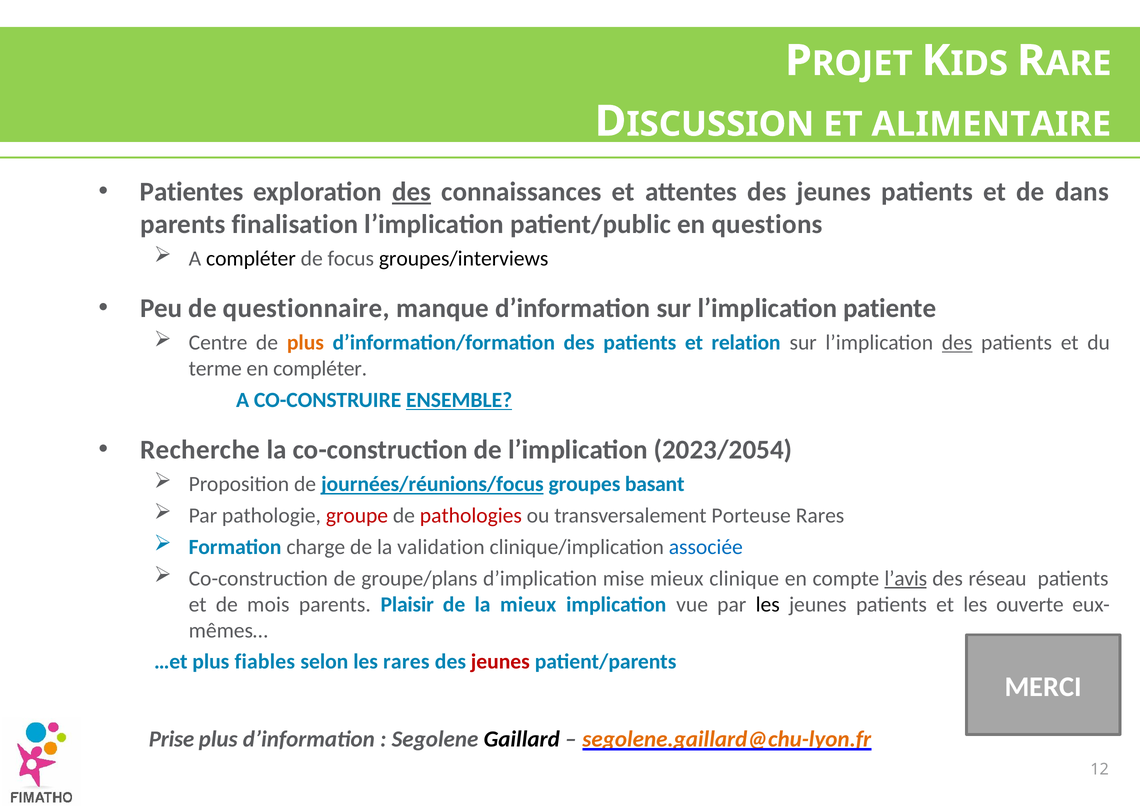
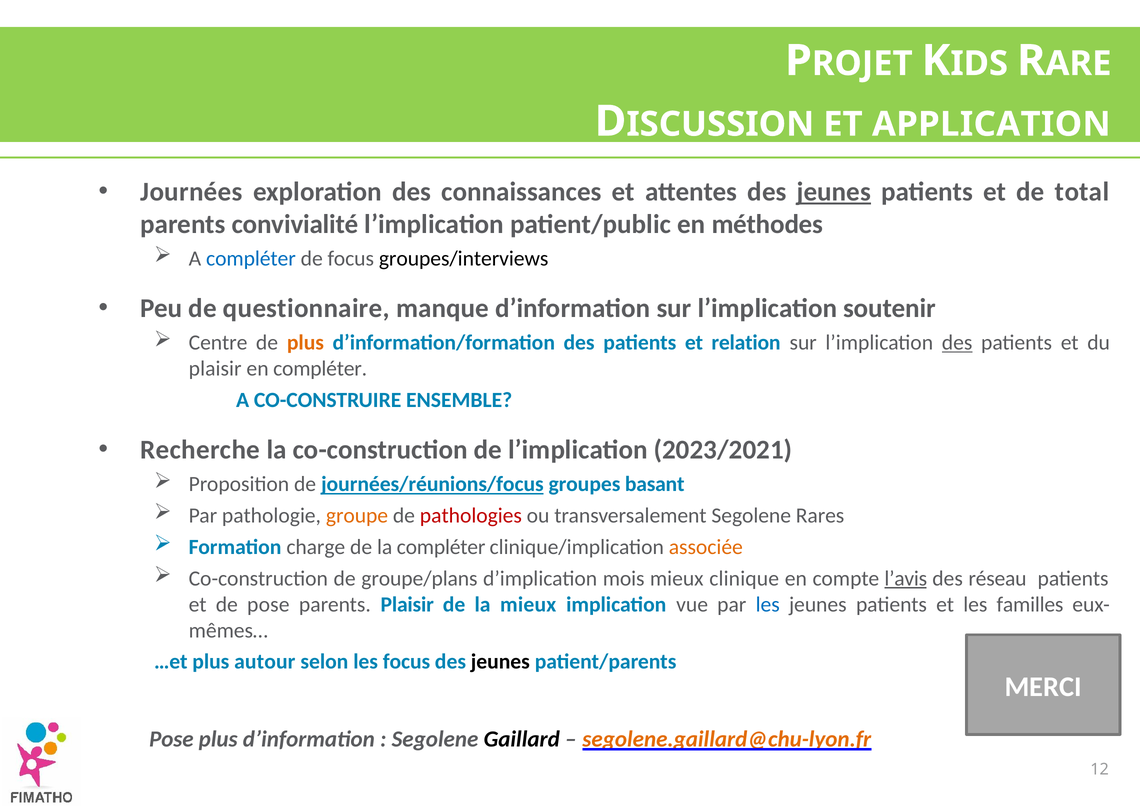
ALIMENTAIRE: ALIMENTAIRE -> APPLICATION
Patientes: Patientes -> Journées
des at (412, 192) underline: present -> none
jeunes at (834, 192) underline: none -> present
dans: dans -> total
finalisation: finalisation -> convivialité
questions: questions -> méthodes
compléter at (251, 259) colour: black -> blue
patiente: patiente -> soutenir
terme at (215, 369): terme -> plaisir
ENSEMBLE underline: present -> none
2023/2054: 2023/2054 -> 2023/2021
groupe colour: red -> orange
transversalement Porteuse: Porteuse -> Segolene
la validation: validation -> compléter
associée colour: blue -> orange
mise: mise -> mois
de mois: mois -> pose
les at (768, 605) colour: black -> blue
ouverte: ouverte -> familles
fiables: fiables -> autour
les rares: rares -> focus
jeunes at (500, 662) colour: red -> black
Prise at (171, 739): Prise -> Pose
